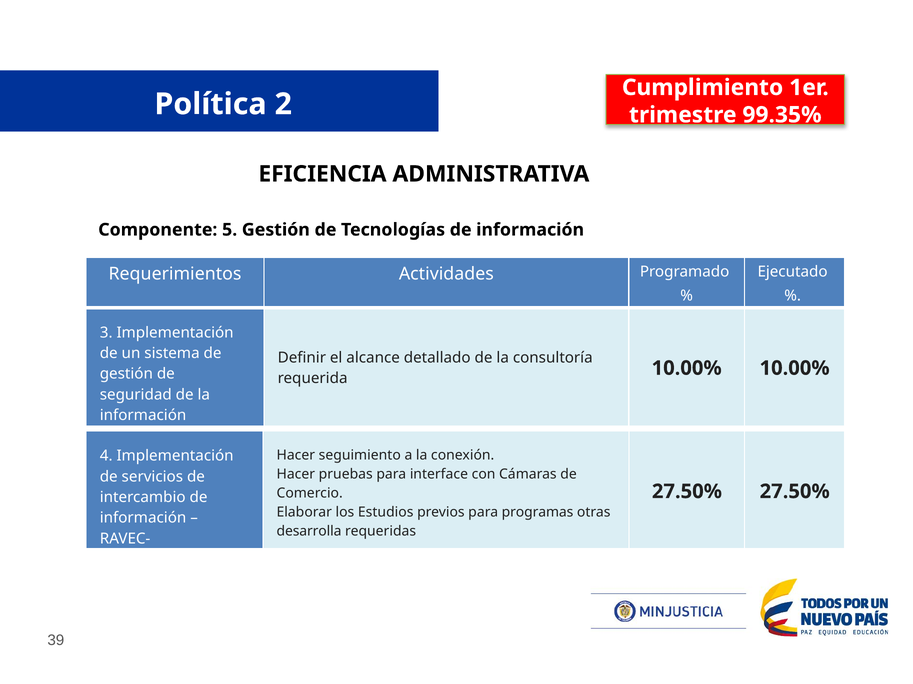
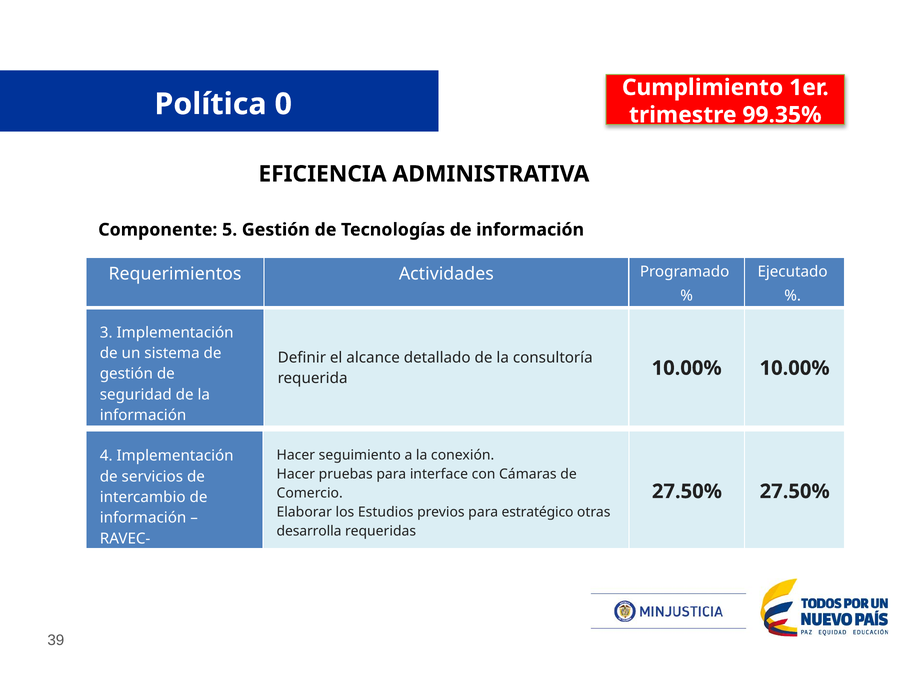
2: 2 -> 0
programas: programas -> estratégico
